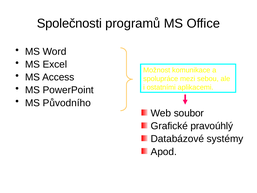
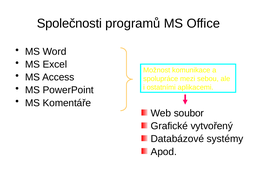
Původního: Původního -> Komentáře
pravoúhlý: pravoúhlý -> vytvořený
